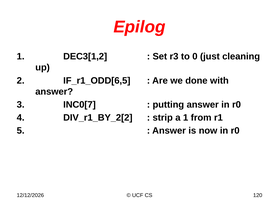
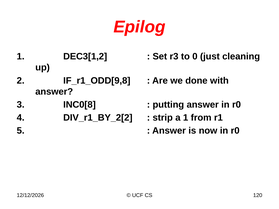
IF_r1_ODD[6,5: IF_r1_ODD[6,5 -> IF_r1_ODD[9,8
INC0[7: INC0[7 -> INC0[8
